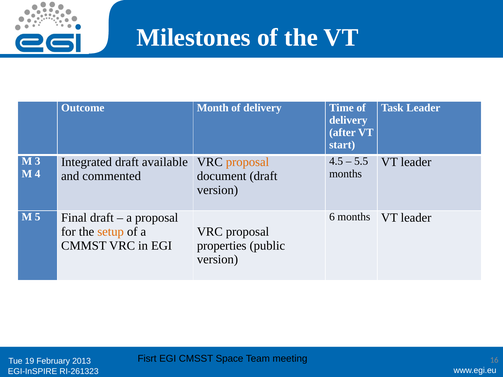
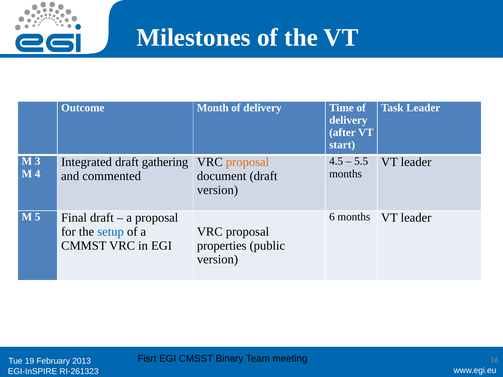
available: available -> gathering
setup colour: orange -> blue
Space: Space -> Binary
